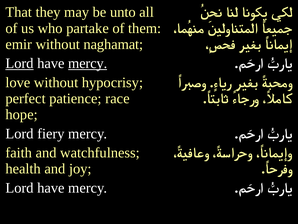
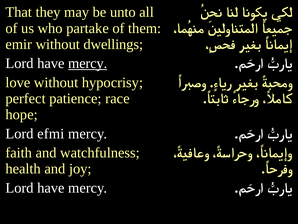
naghamat: naghamat -> dwellings
Lord at (20, 63) underline: present -> none
fiery: fiery -> efmi
